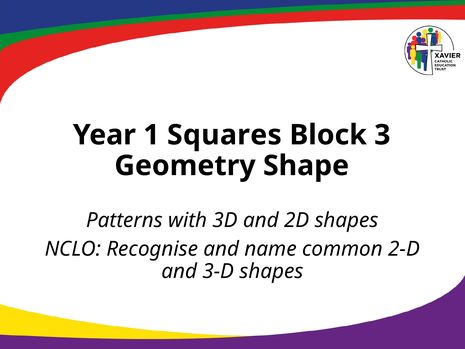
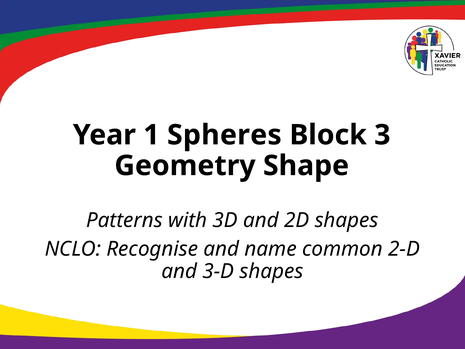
Squares: Squares -> Spheres
